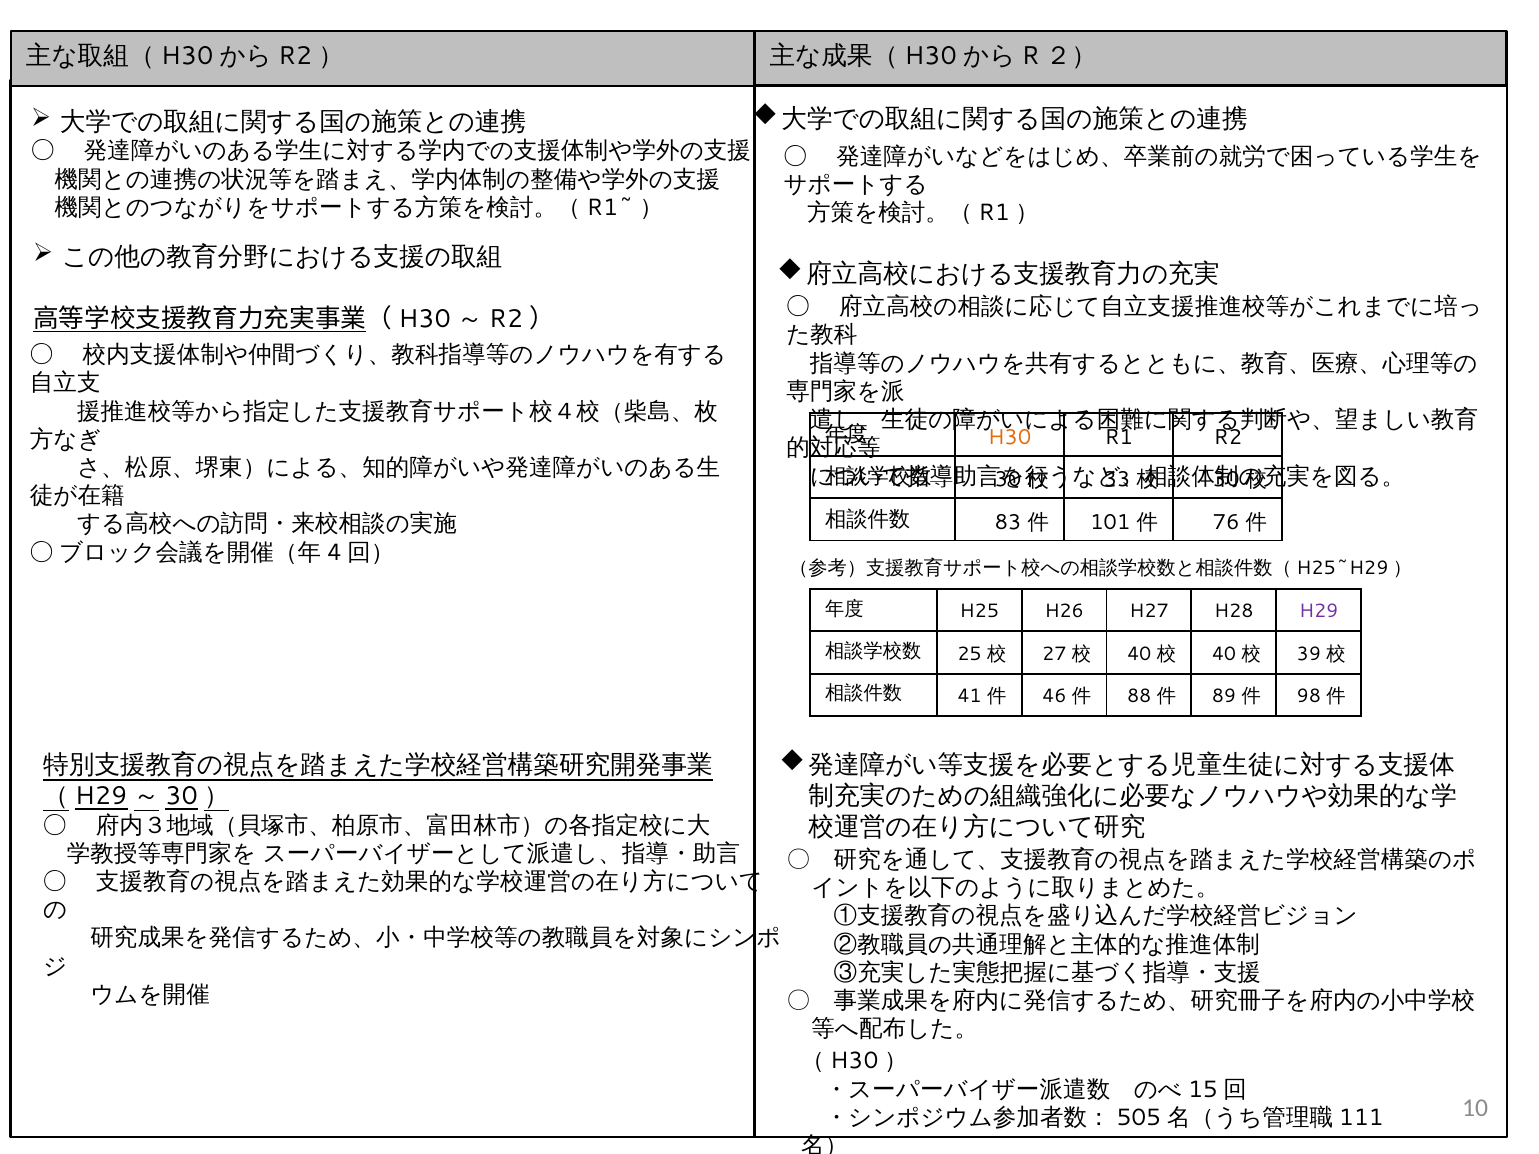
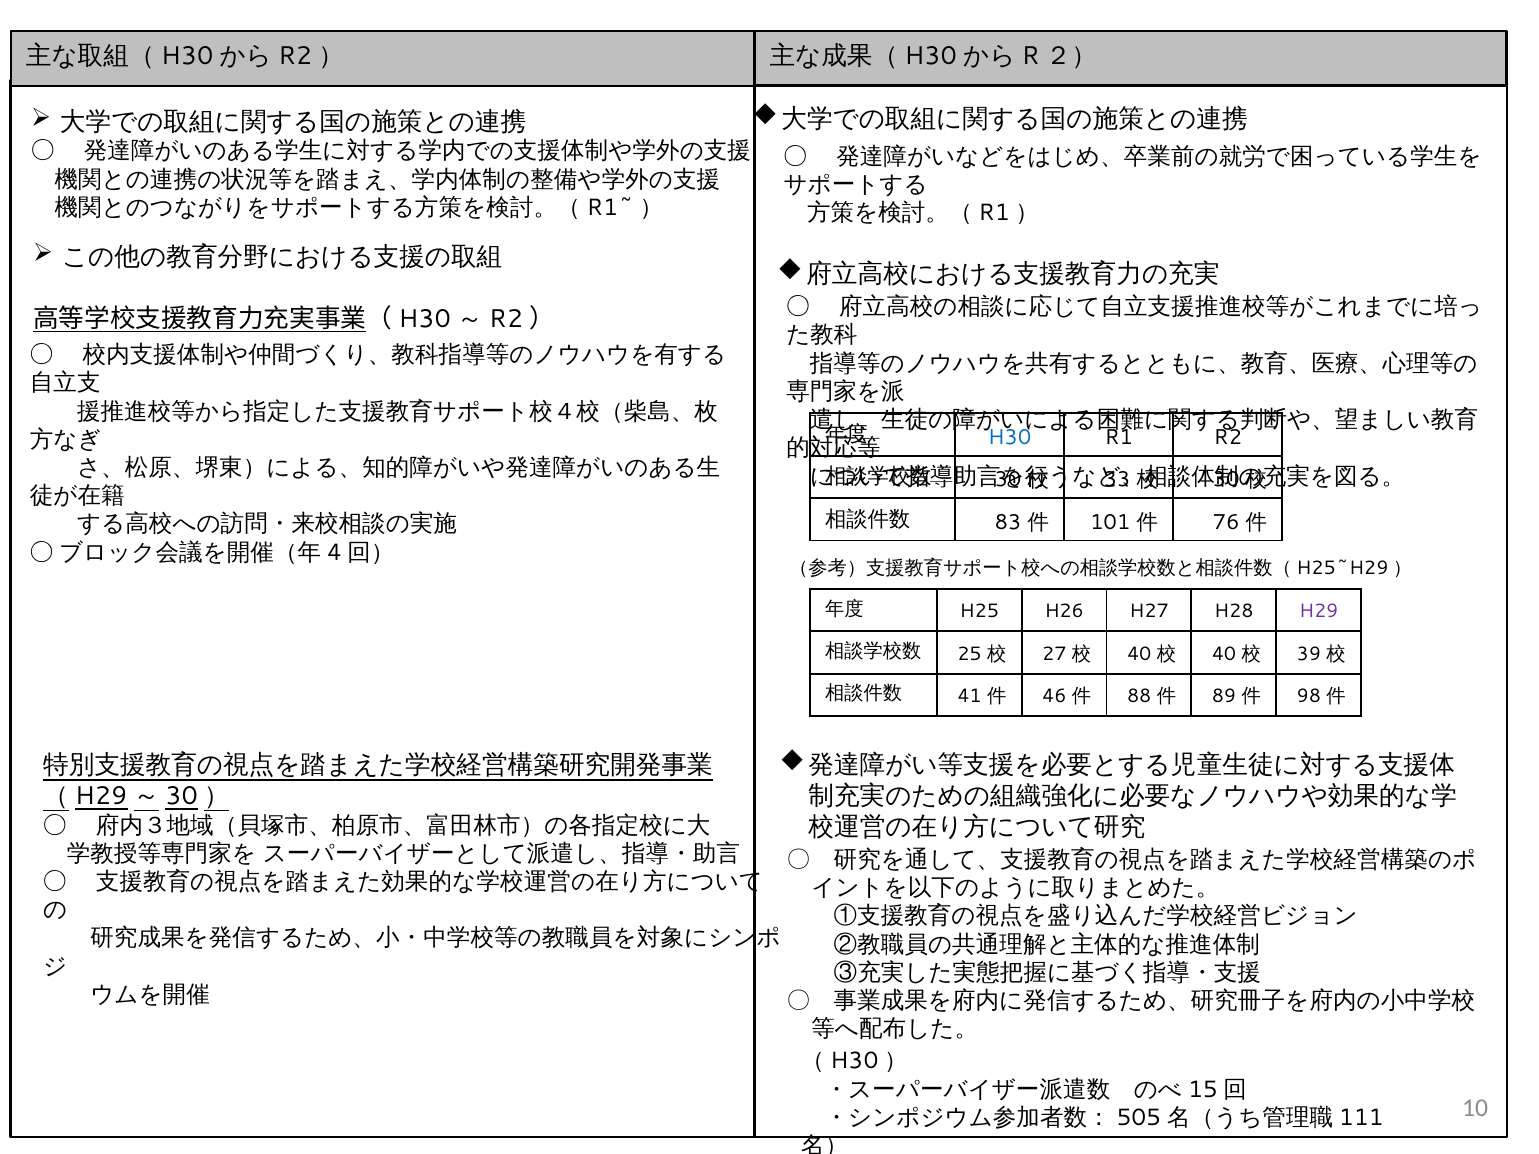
H30 colour: orange -> blue
